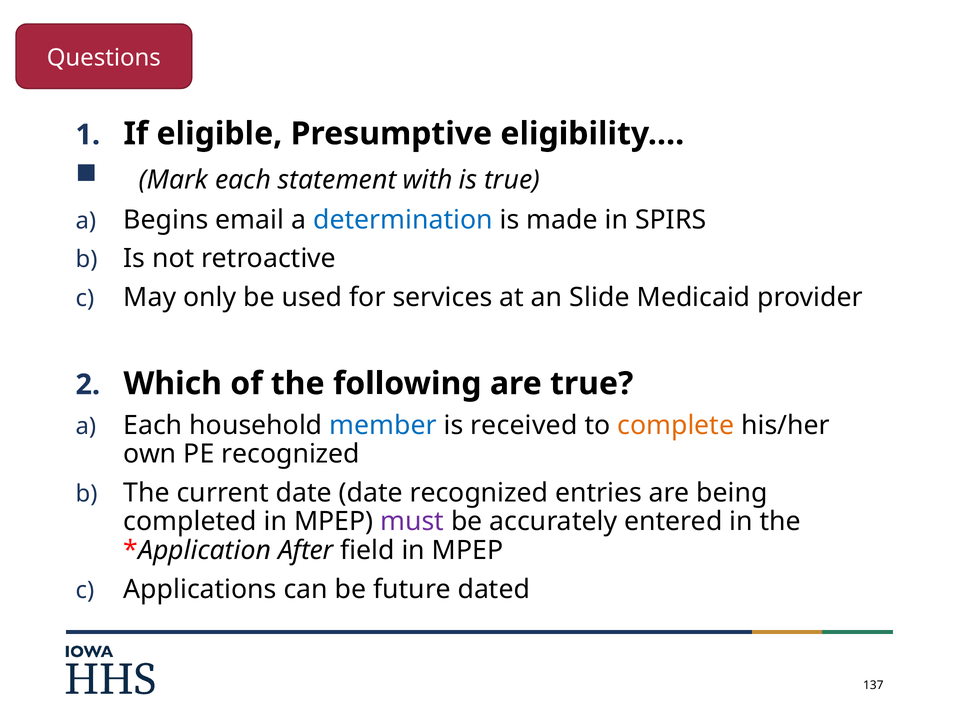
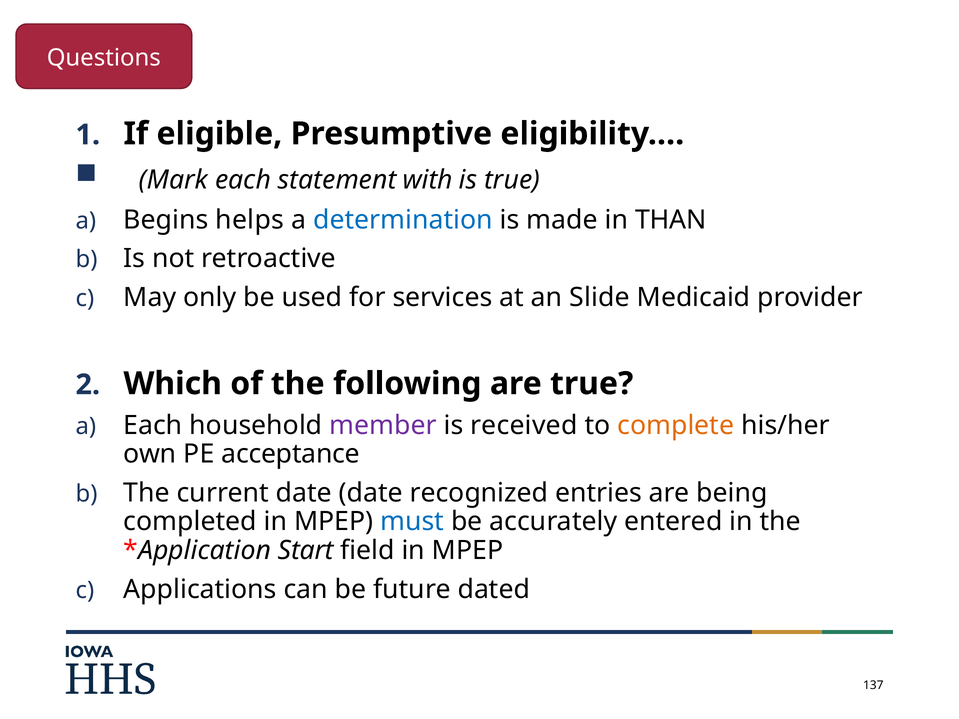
email: email -> helps
SPIRS: SPIRS -> THAN
member colour: blue -> purple
PE recognized: recognized -> acceptance
must colour: purple -> blue
After: After -> Start
